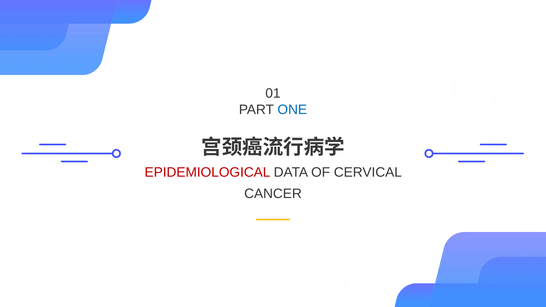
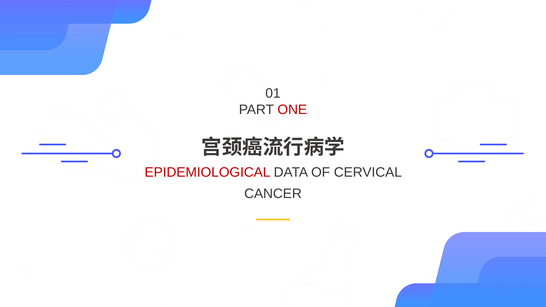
ONE colour: blue -> red
